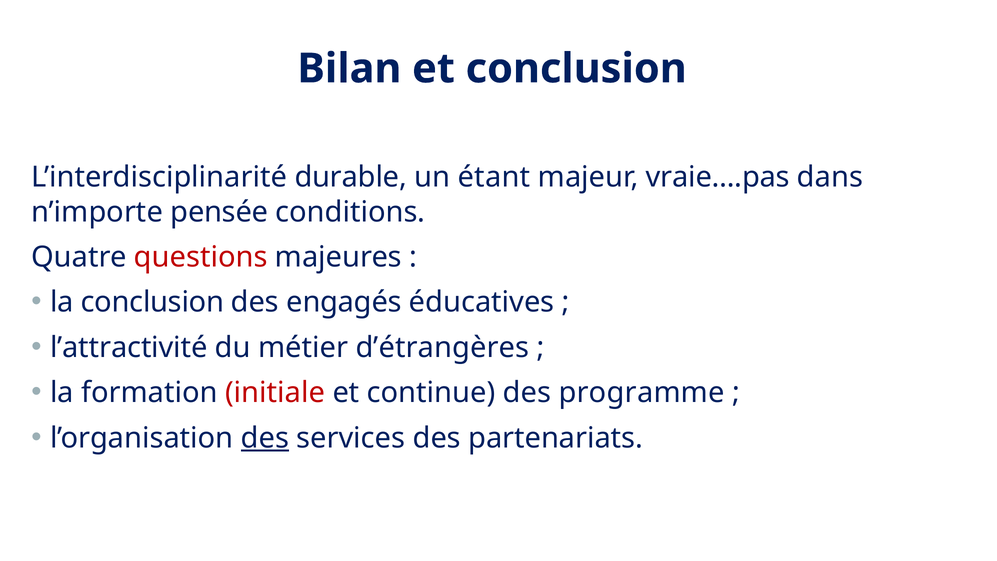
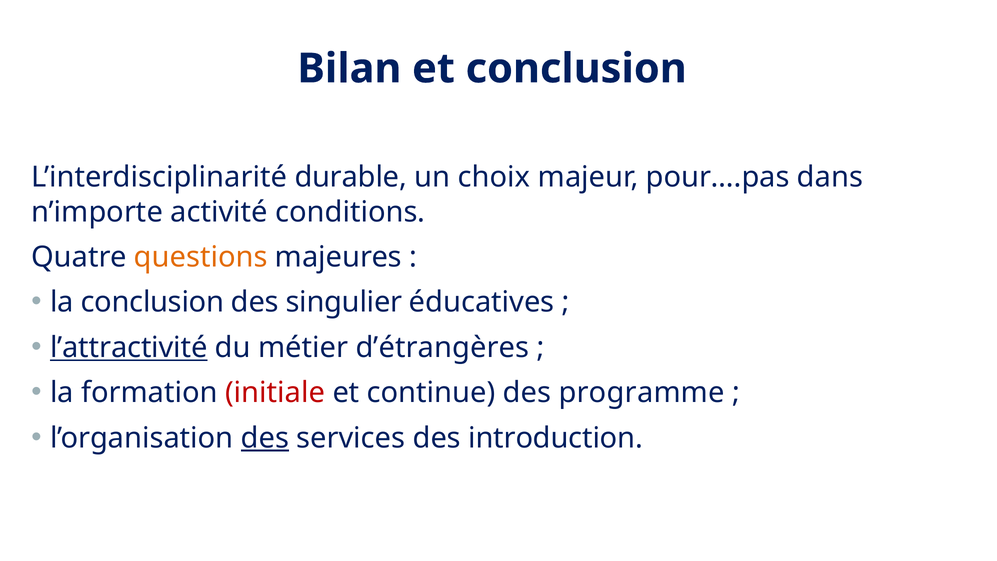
étant: étant -> choix
vraie….pas: vraie….pas -> pour….pas
pensée: pensée -> activité
questions colour: red -> orange
engagés: engagés -> singulier
l’attractivité underline: none -> present
partenariats: partenariats -> introduction
